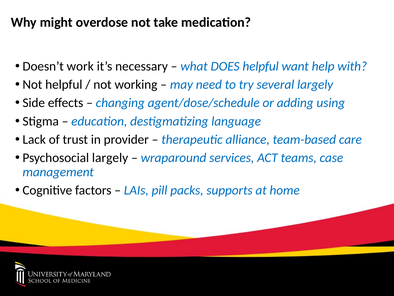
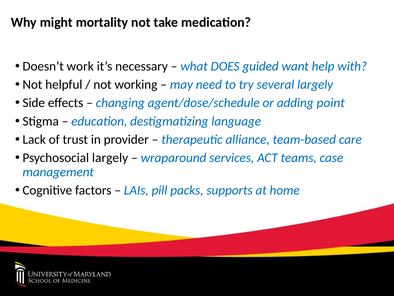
overdose: overdose -> mortality
DOES helpful: helpful -> guided
using: using -> point
